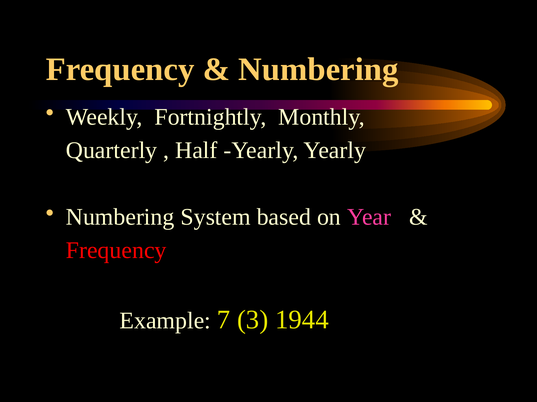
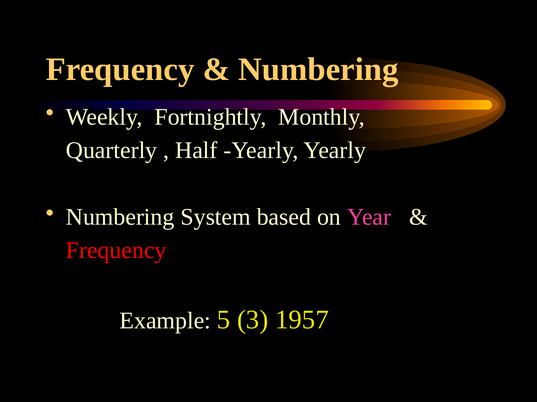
7: 7 -> 5
1944: 1944 -> 1957
